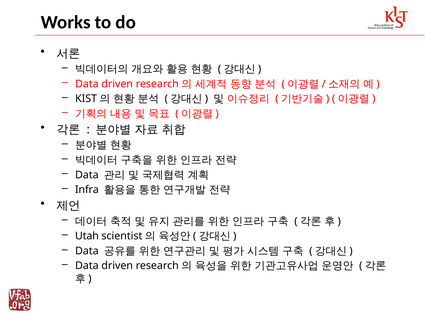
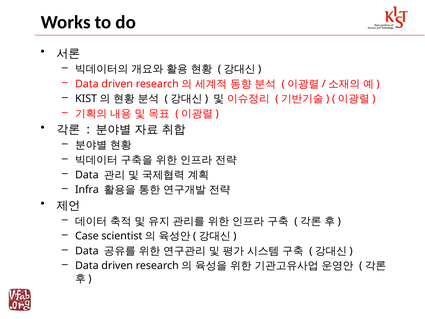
Utah: Utah -> Case
